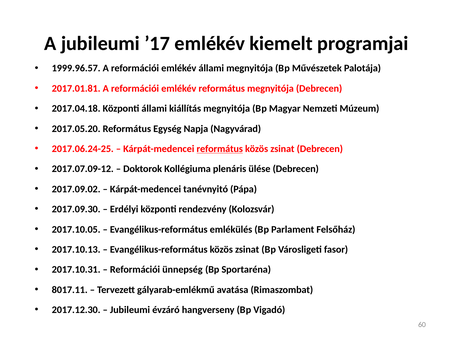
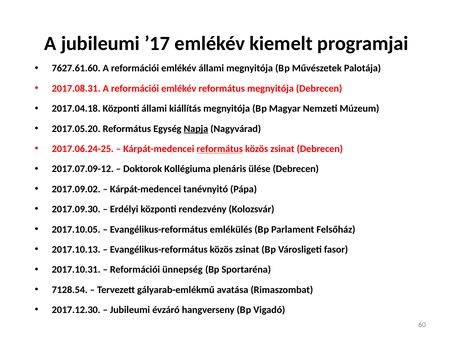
1999.96.57: 1999.96.57 -> 7627.61.60
2017.01.81: 2017.01.81 -> 2017.08.31
Napja underline: none -> present
8017.11: 8017.11 -> 7128.54
